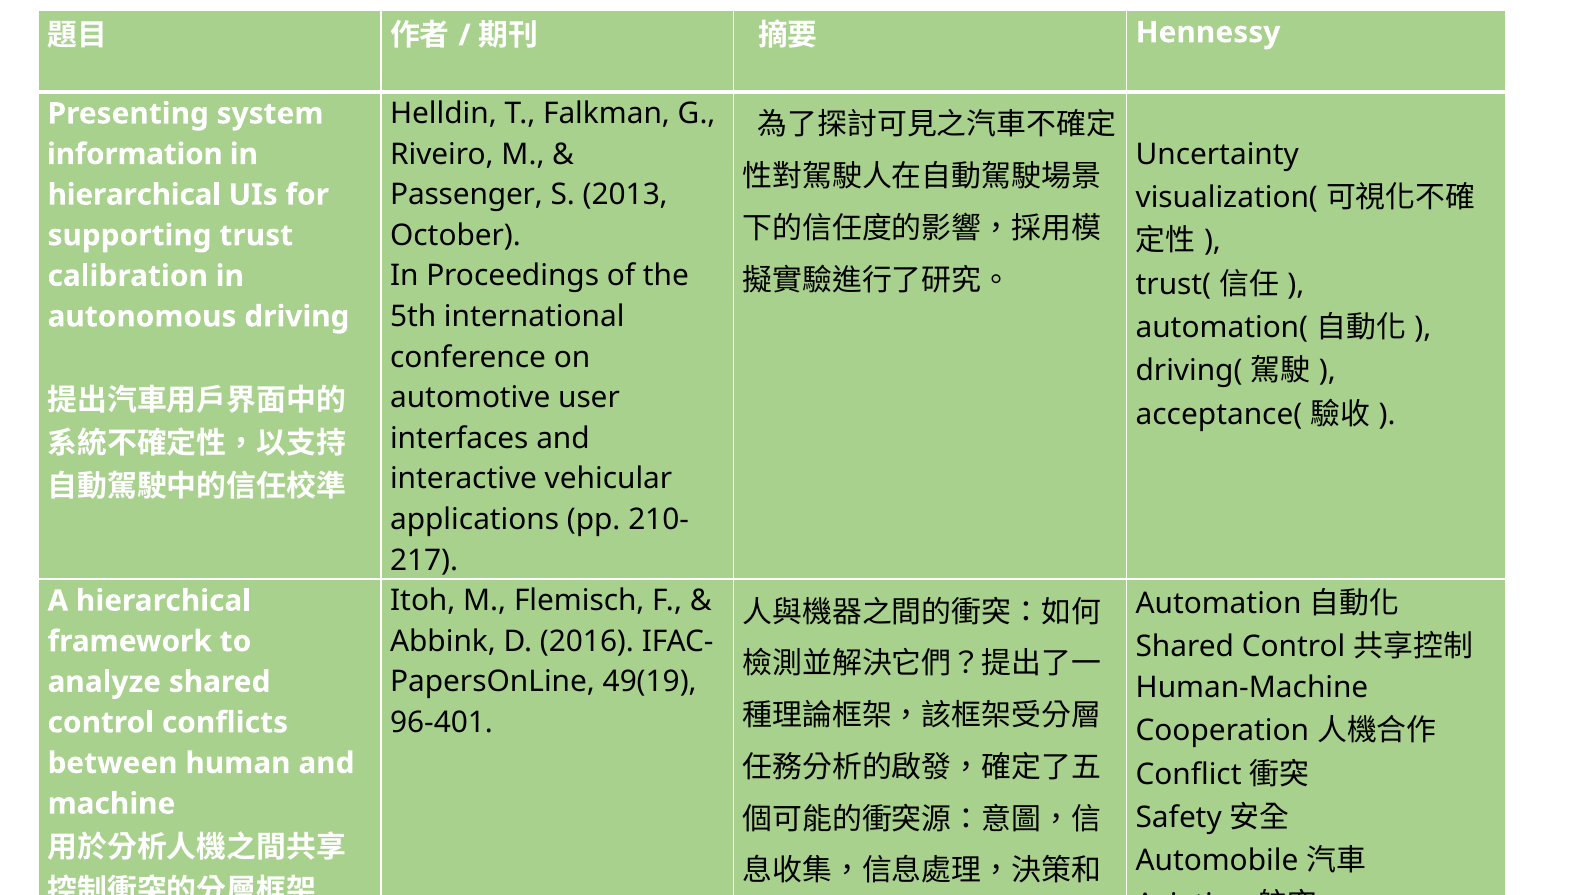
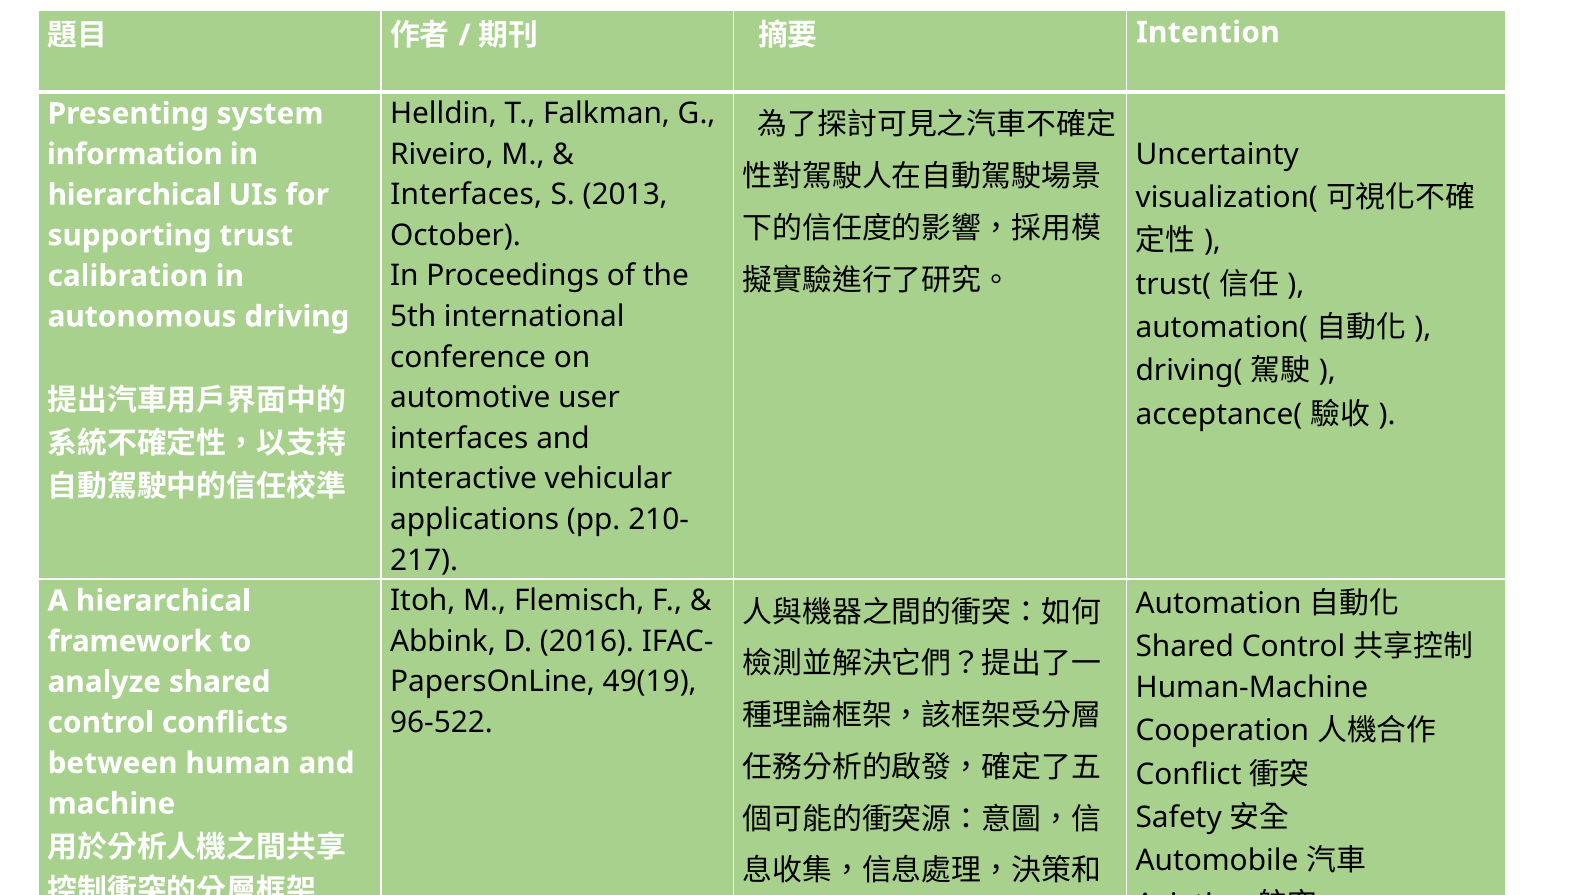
Hennessy: Hennessy -> Intention
Passenger at (466, 195): Passenger -> Interfaces
96-401: 96-401 -> 96-522
